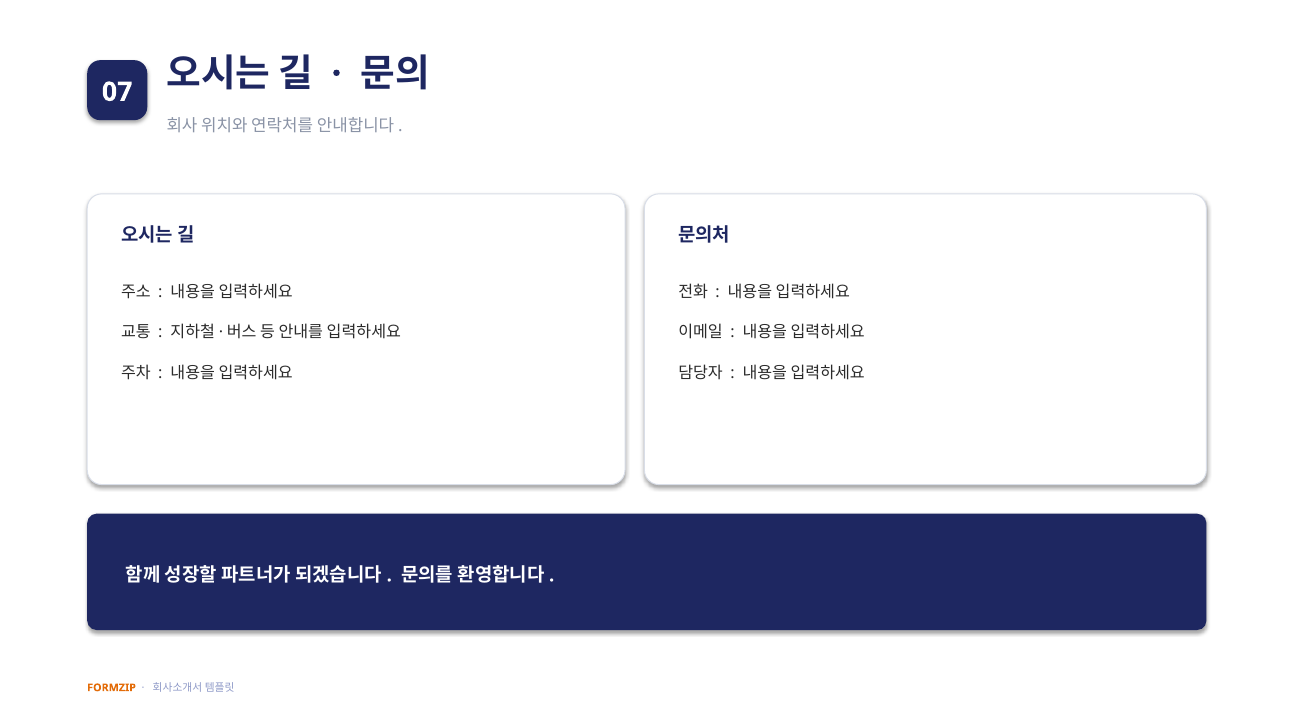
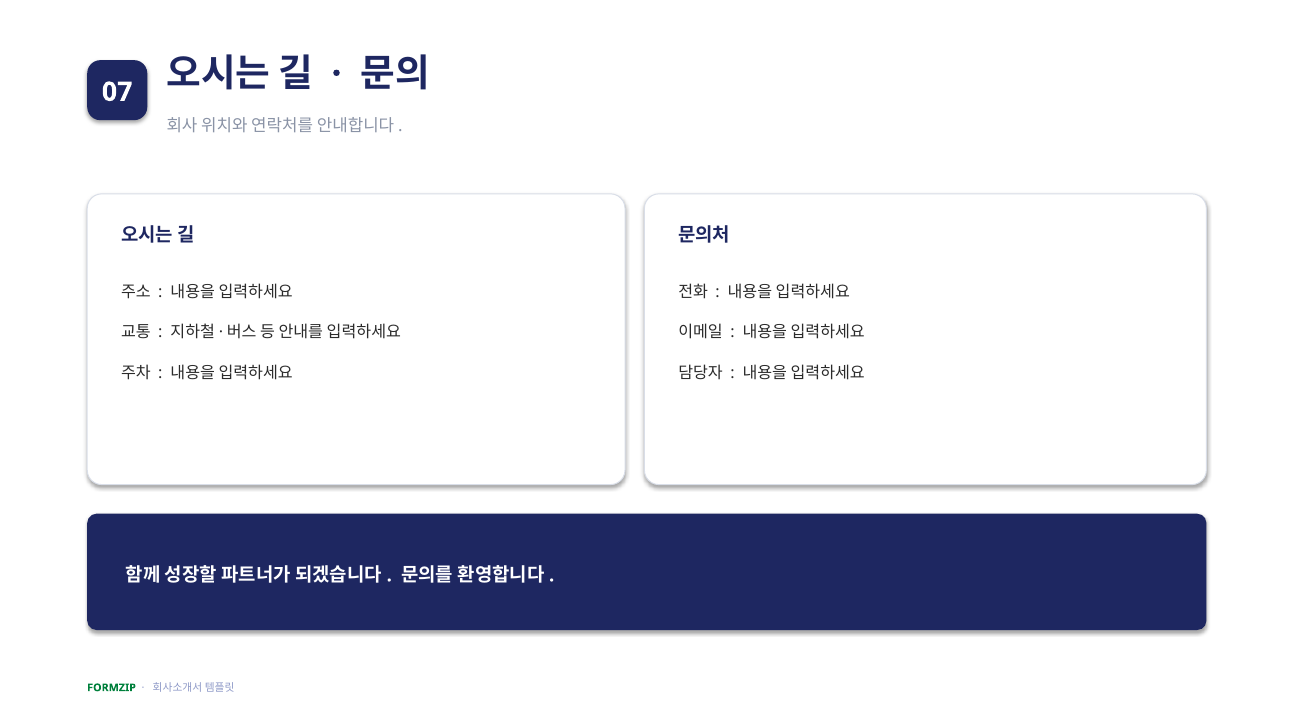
FORMZIP colour: orange -> green
